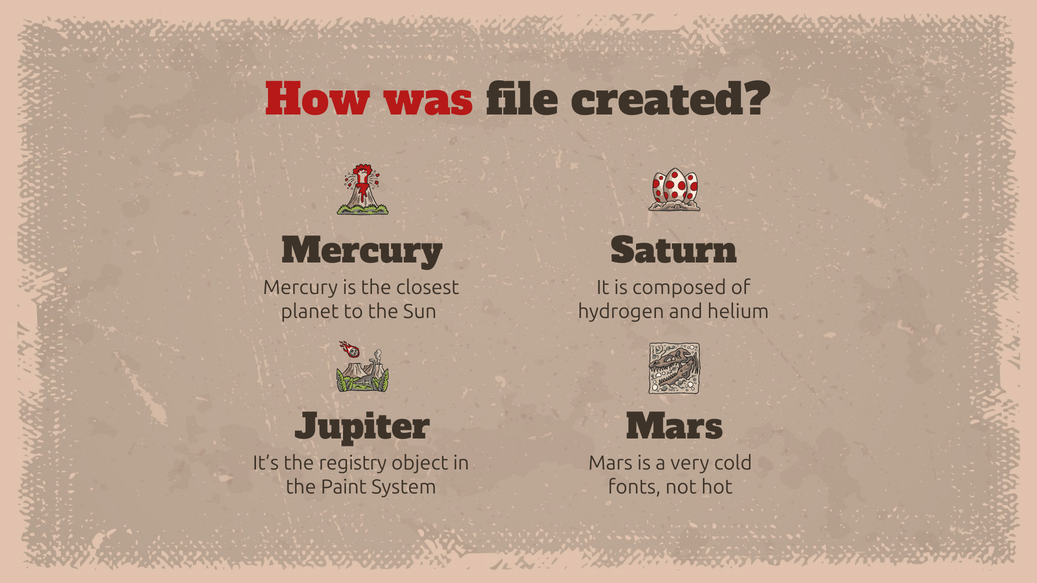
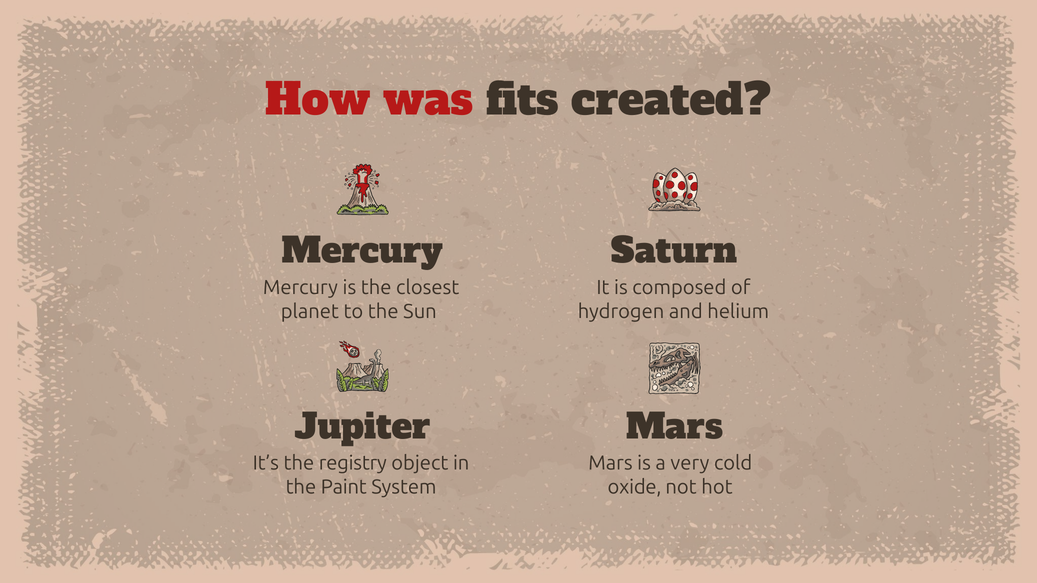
file: file -> fits
fonts: fonts -> oxide
